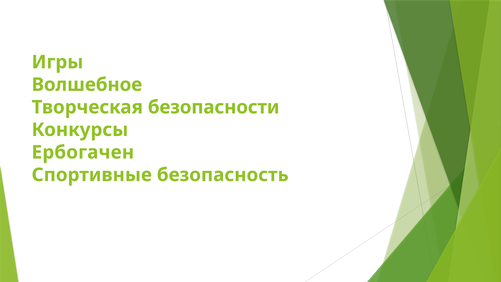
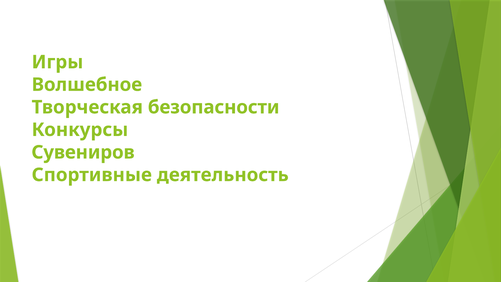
Ербогачен: Ербогачен -> Сувениров
безопасность: безопасность -> деятельность
